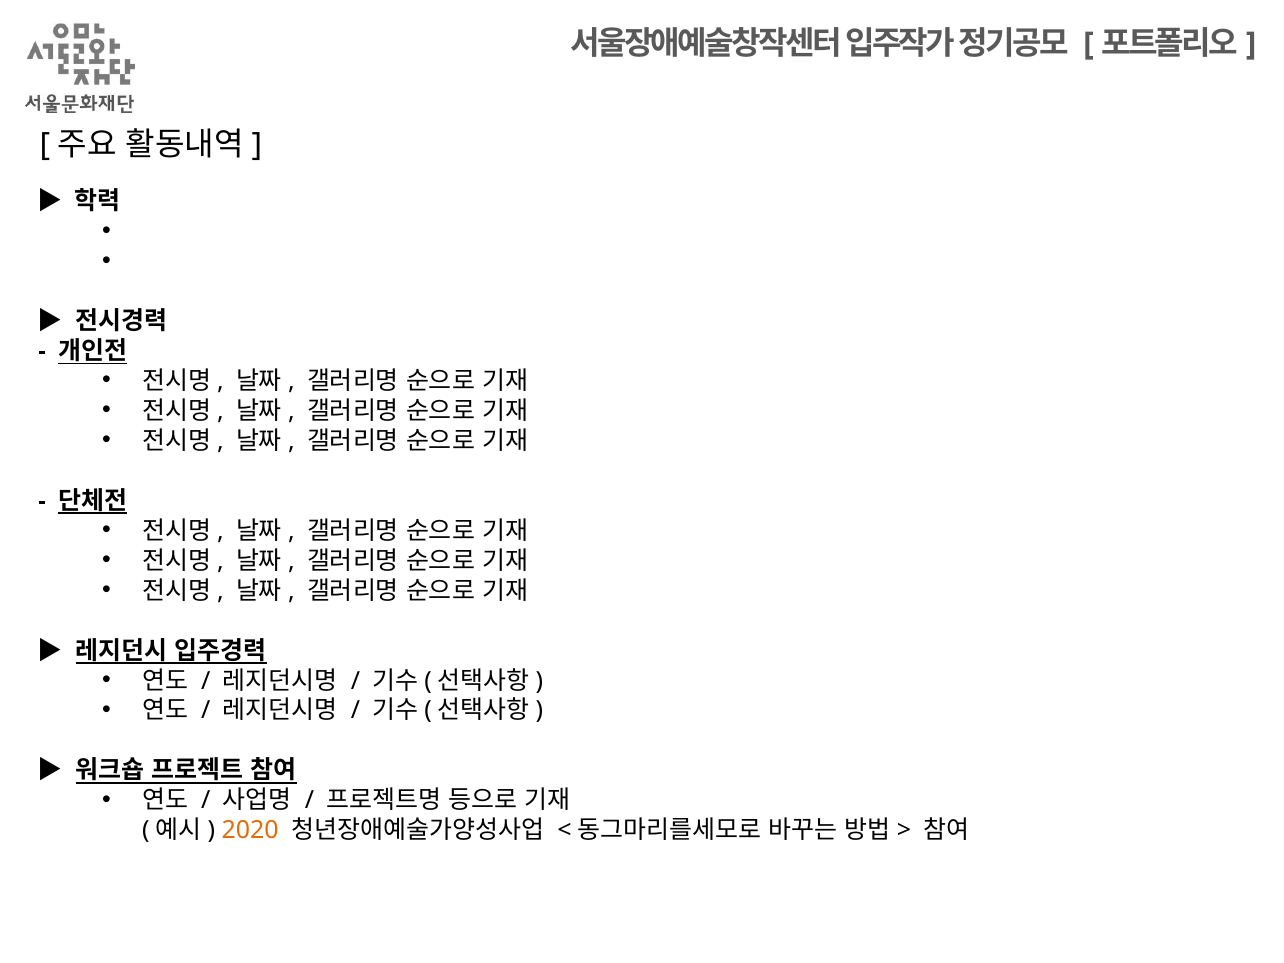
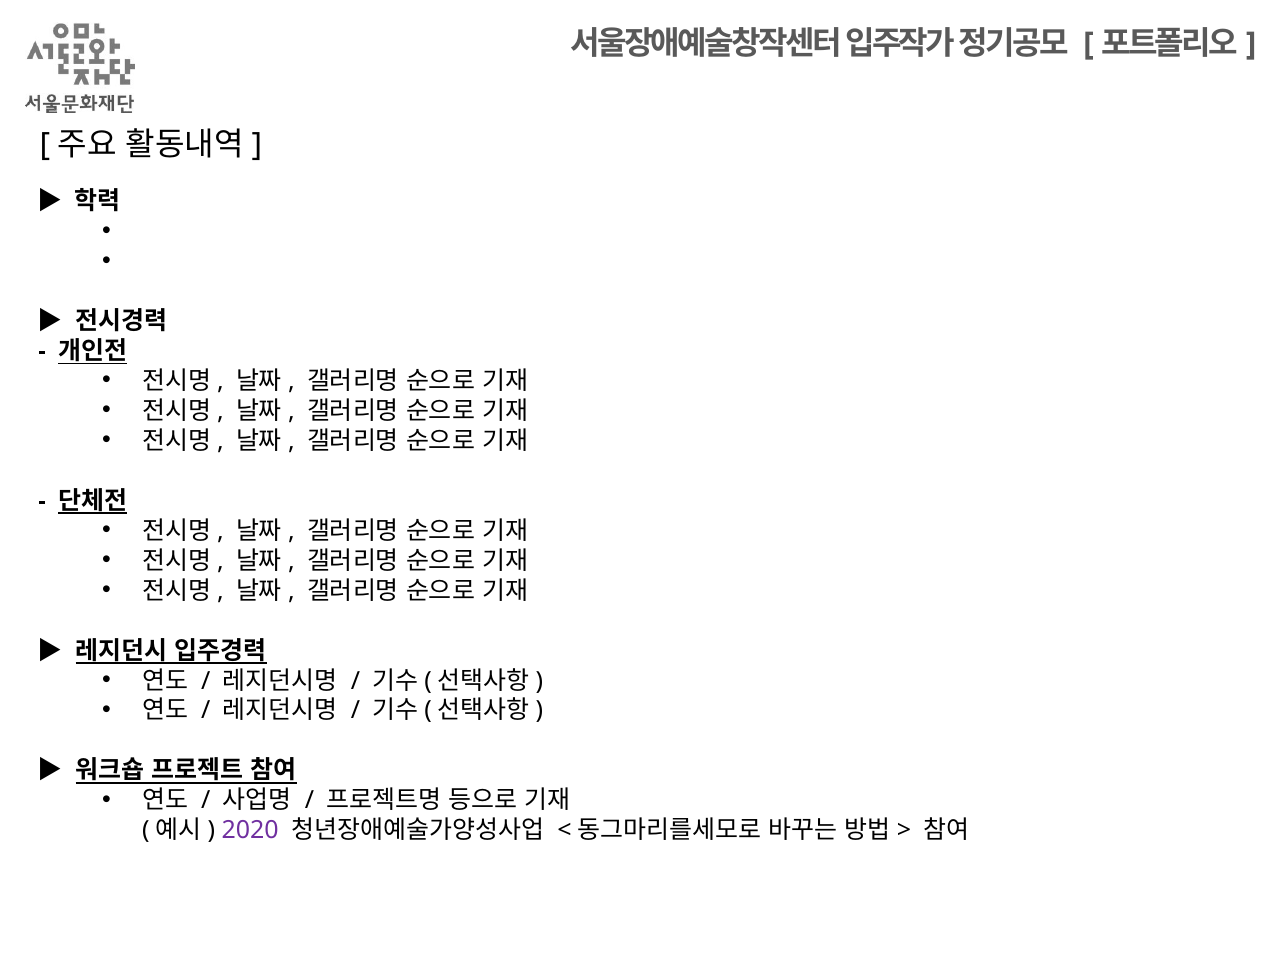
2020 colour: orange -> purple
